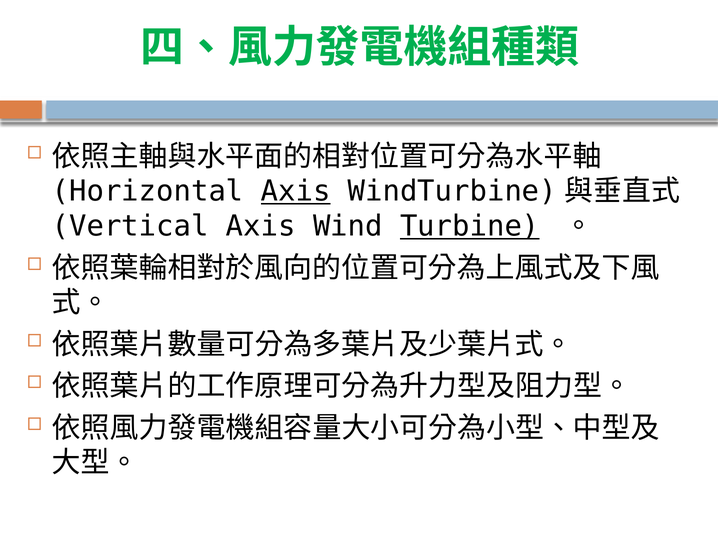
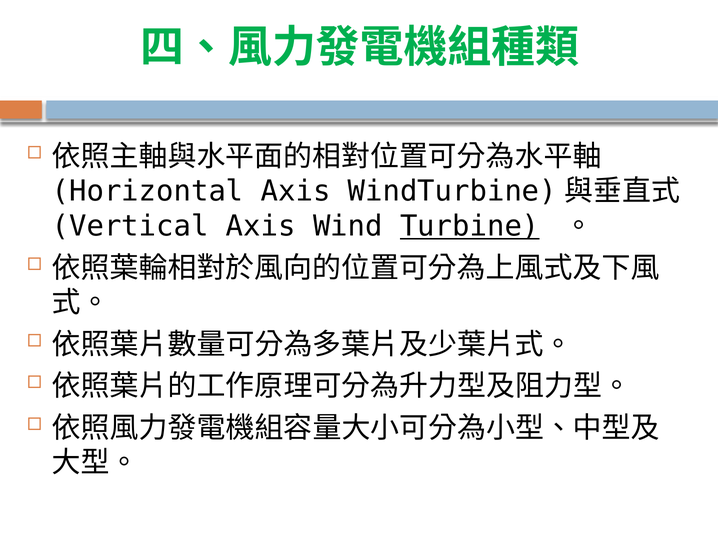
Axis at (296, 191) underline: present -> none
